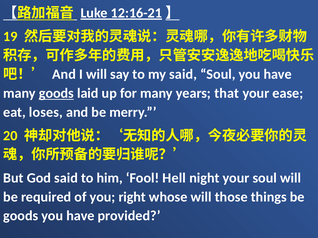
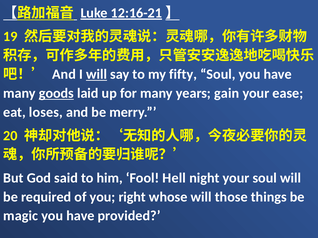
will at (97, 74) underline: none -> present
my said: said -> fifty
that: that -> gain
goods at (21, 216): goods -> magic
